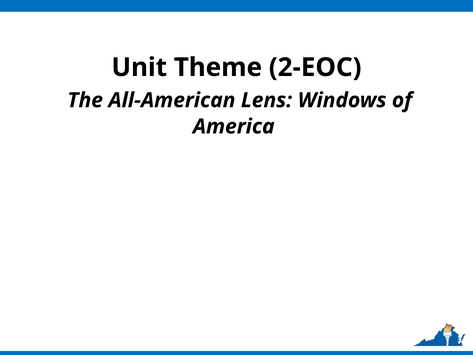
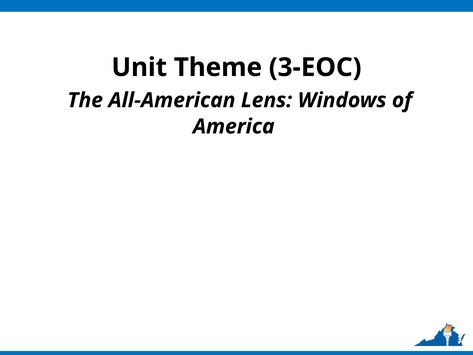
2-EOC: 2-EOC -> 3-EOC
